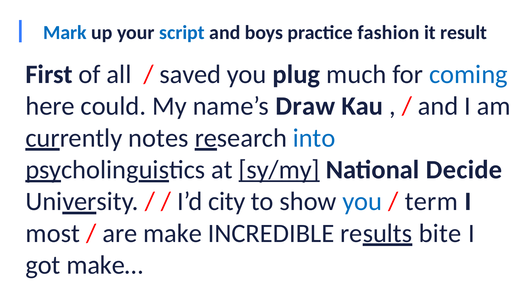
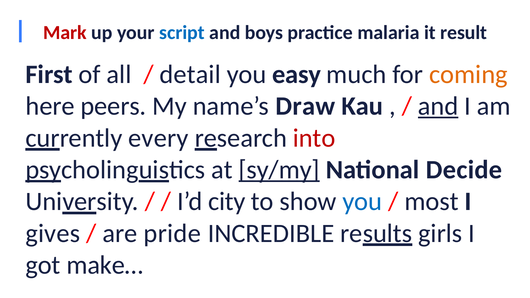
Mark colour: blue -> red
fashion: fashion -> malaria
saved: saved -> detail
plug: plug -> easy
coming colour: blue -> orange
could: could -> peers
and at (438, 106) underline: none -> present
notes: notes -> every
into colour: blue -> red
term: term -> most
most: most -> gives
make: make -> pride
bite: bite -> girls
